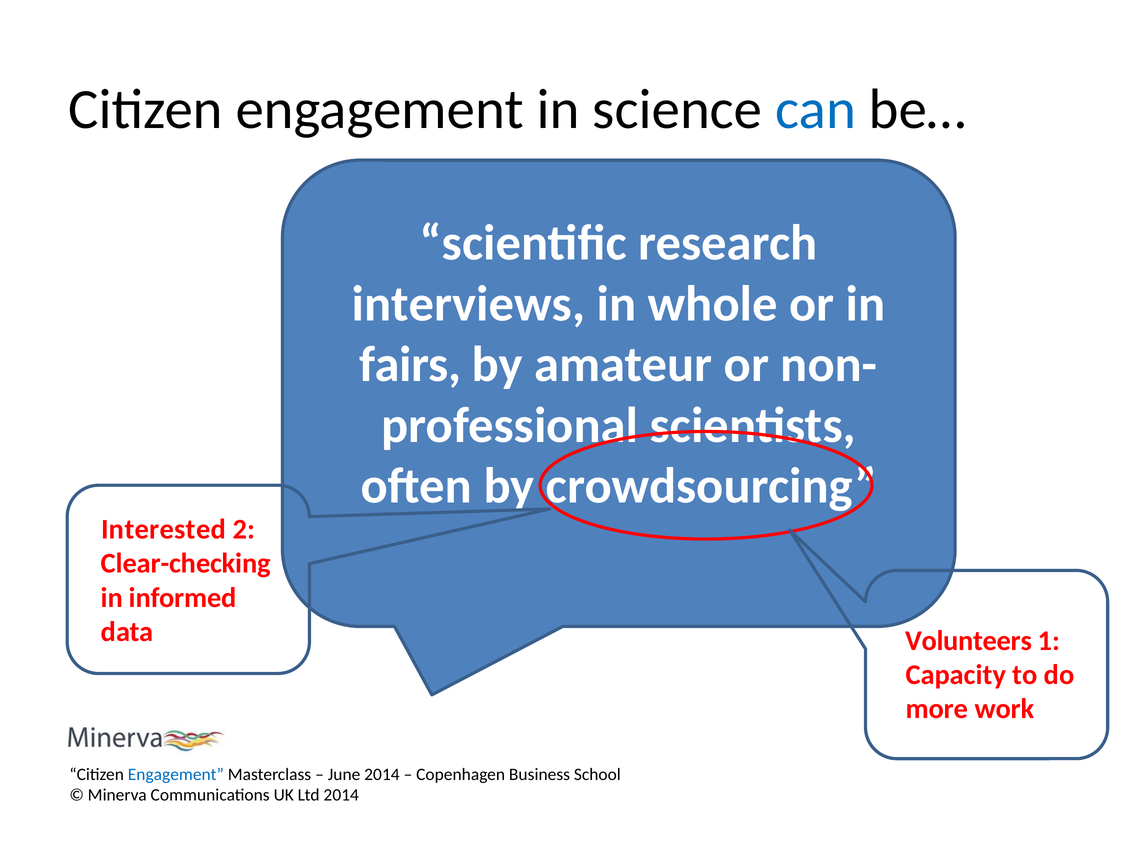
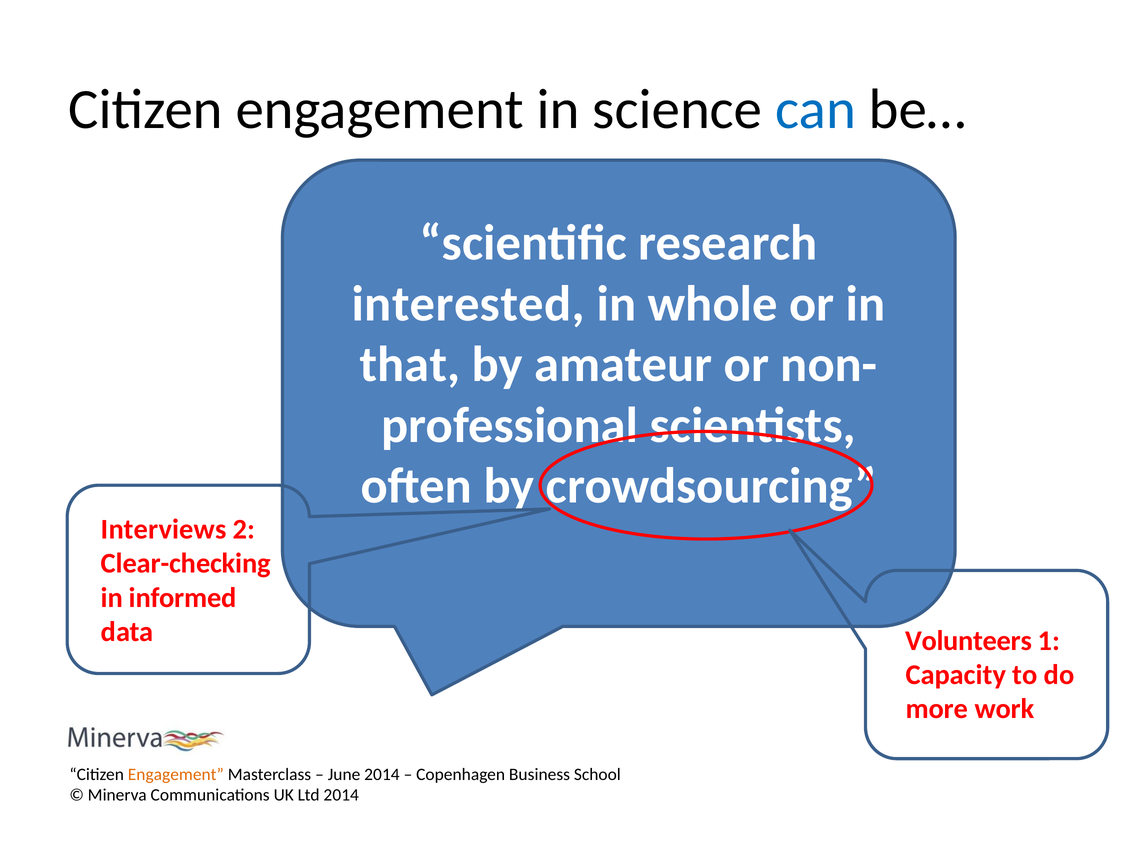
interviews: interviews -> interested
fairs: fairs -> that
Interested: Interested -> Interviews
Engagement at (176, 775) colour: blue -> orange
